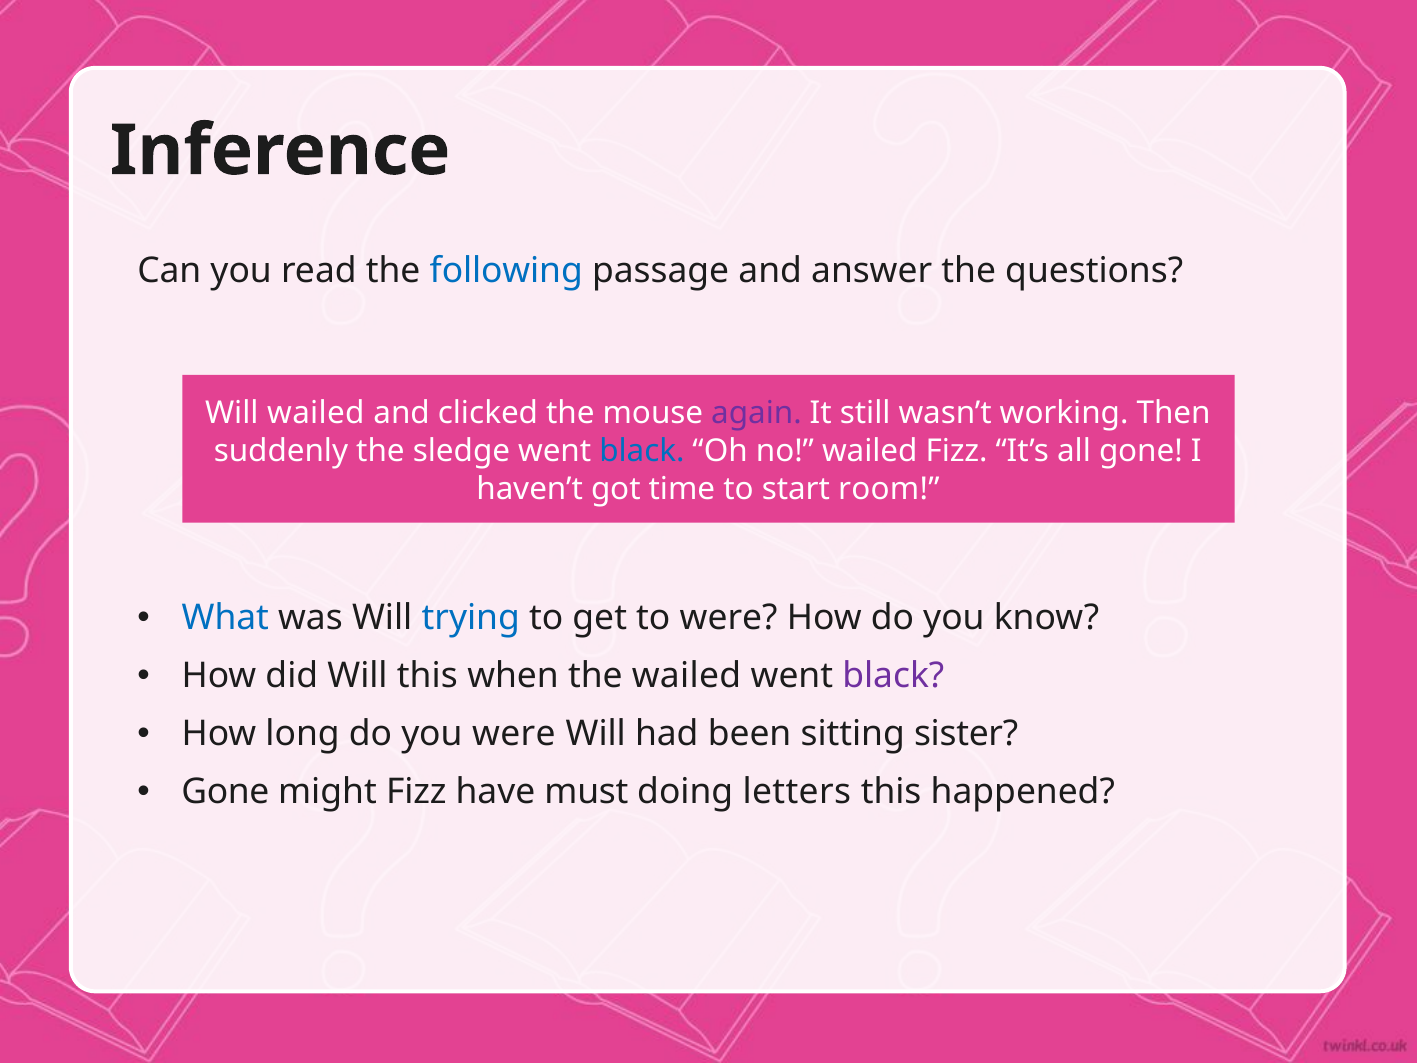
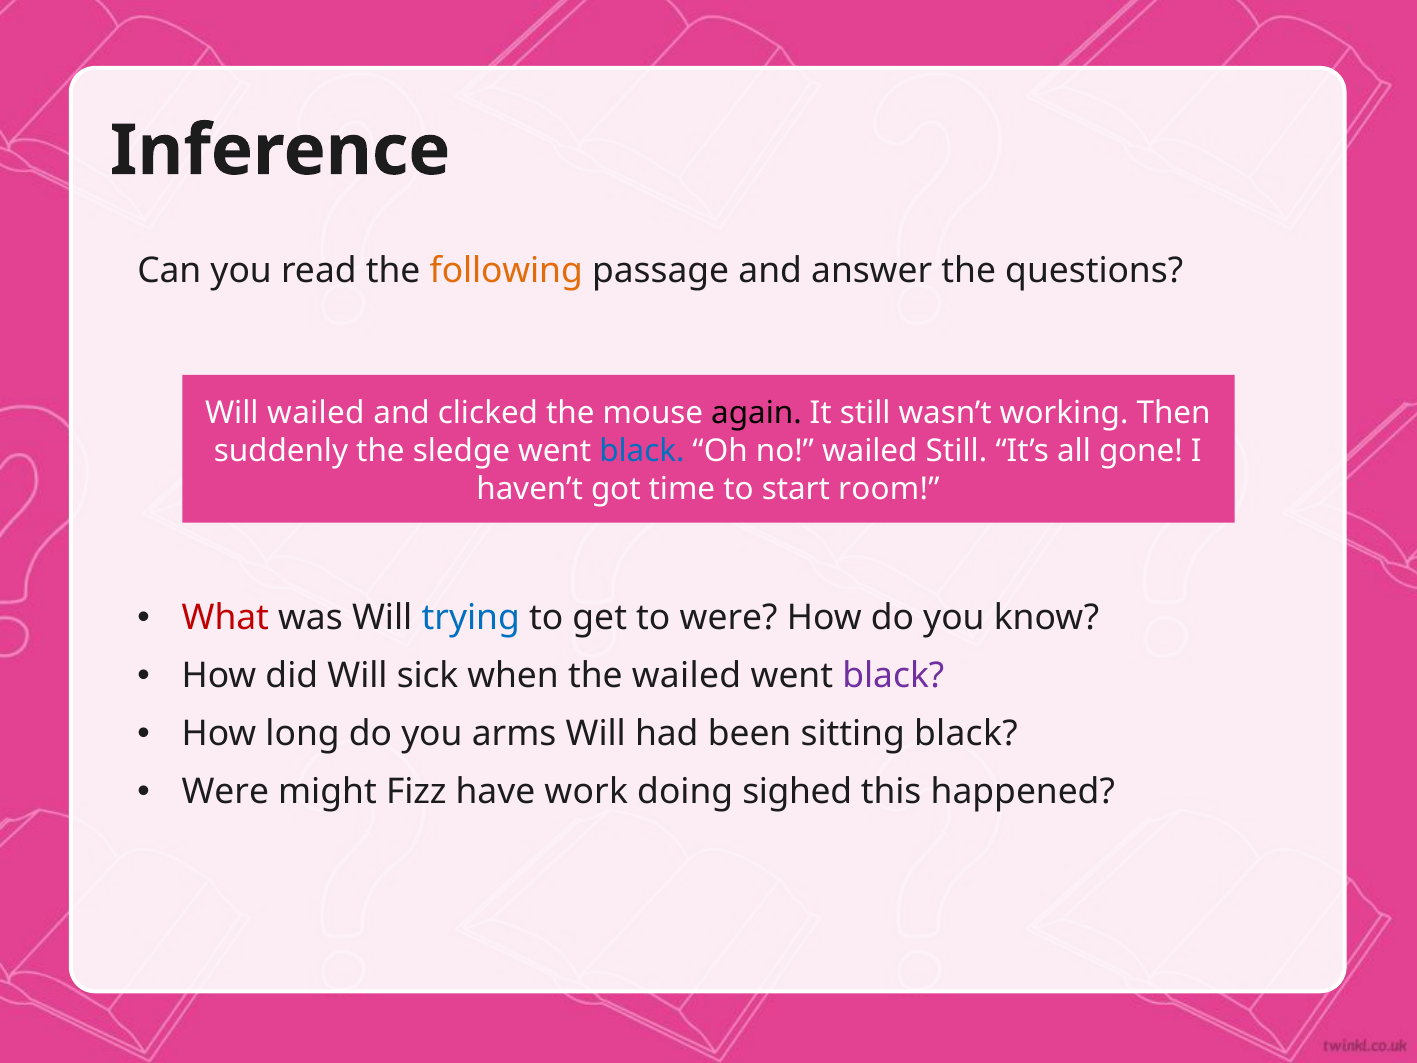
following colour: blue -> orange
again colour: purple -> black
wailed Fizz: Fizz -> Still
What colour: blue -> red
Will this: this -> sick
you were: were -> arms
sitting sister: sister -> black
Gone at (225, 792): Gone -> Were
must: must -> work
letters: letters -> sighed
